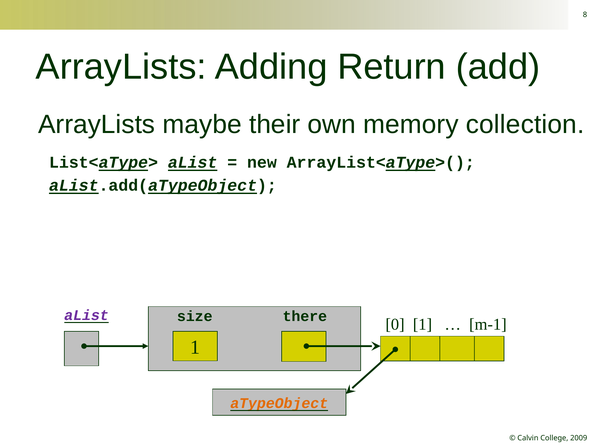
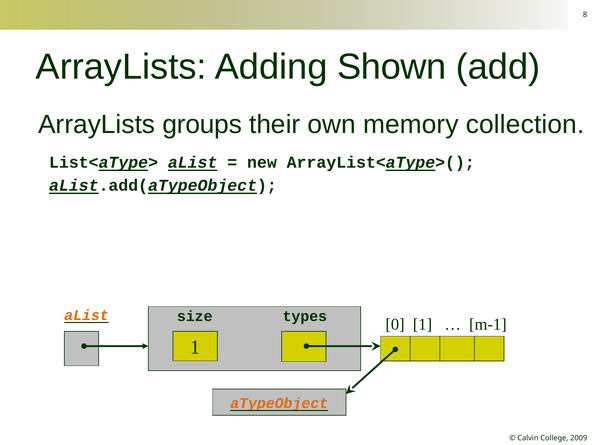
Return: Return -> Shown
maybe: maybe -> groups
aList at (86, 315) colour: purple -> orange
there: there -> types
